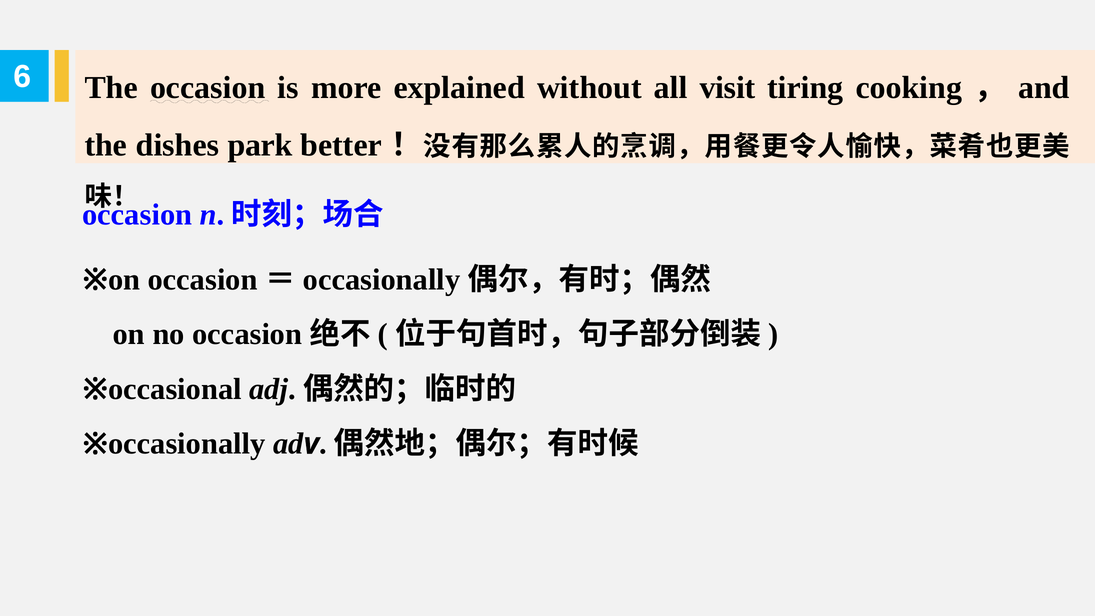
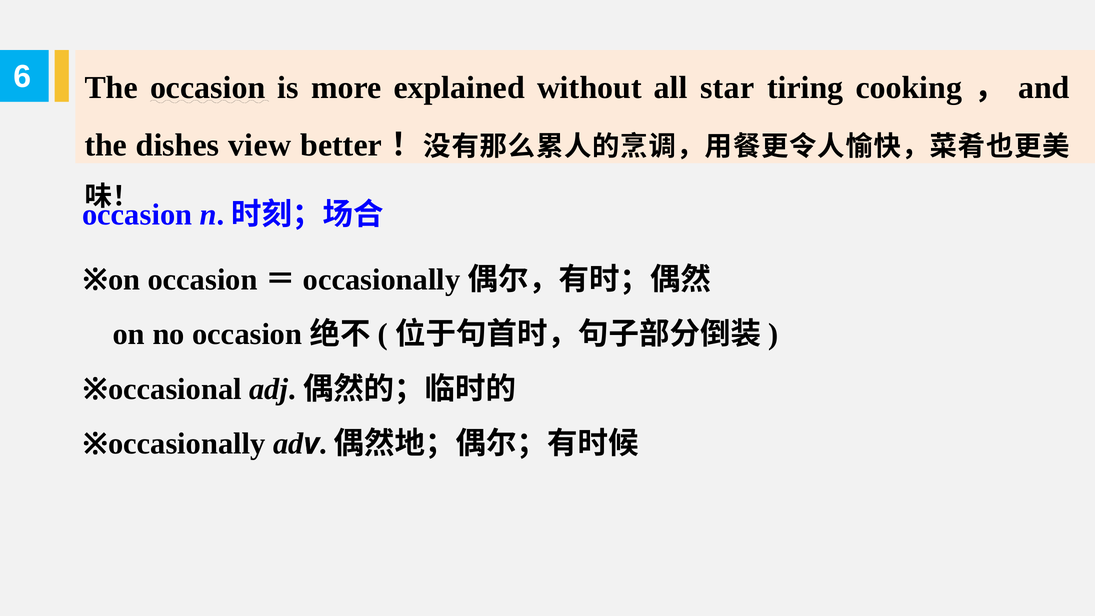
visit: visit -> star
park: park -> view
